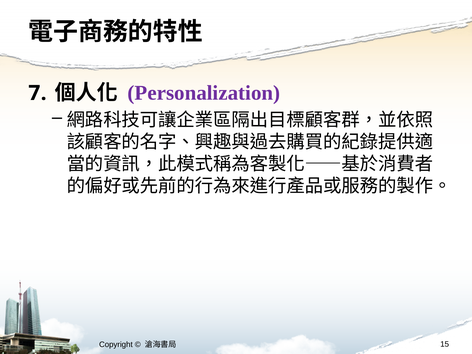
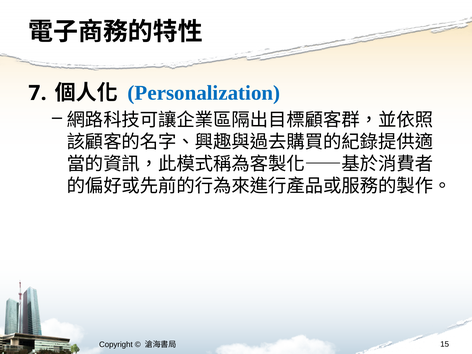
Personalization colour: purple -> blue
